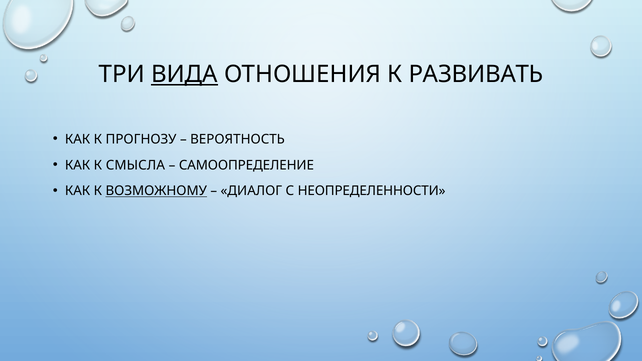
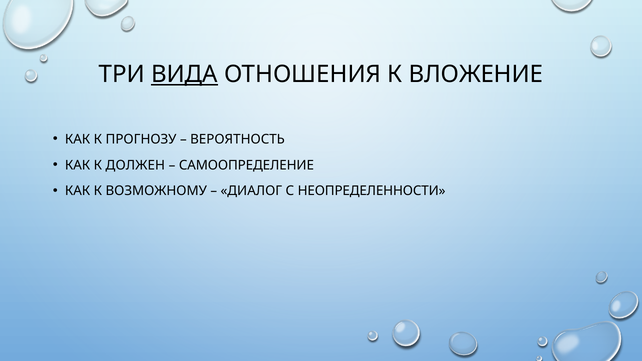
РАЗВИВАТЬ: РАЗВИВАТЬ -> ВЛОЖЕНИЕ
СМЫСЛА: СМЫСЛА -> ДОЛЖЕН
ВОЗМОЖНОМУ underline: present -> none
